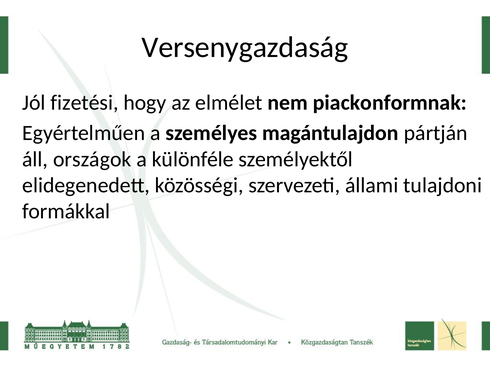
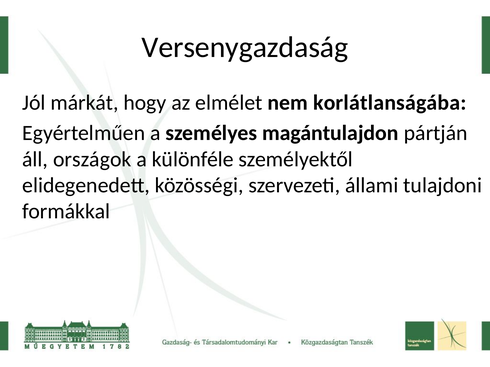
fizetési: fizetési -> márkát
piackonformnak: piackonformnak -> korlátlanságába
